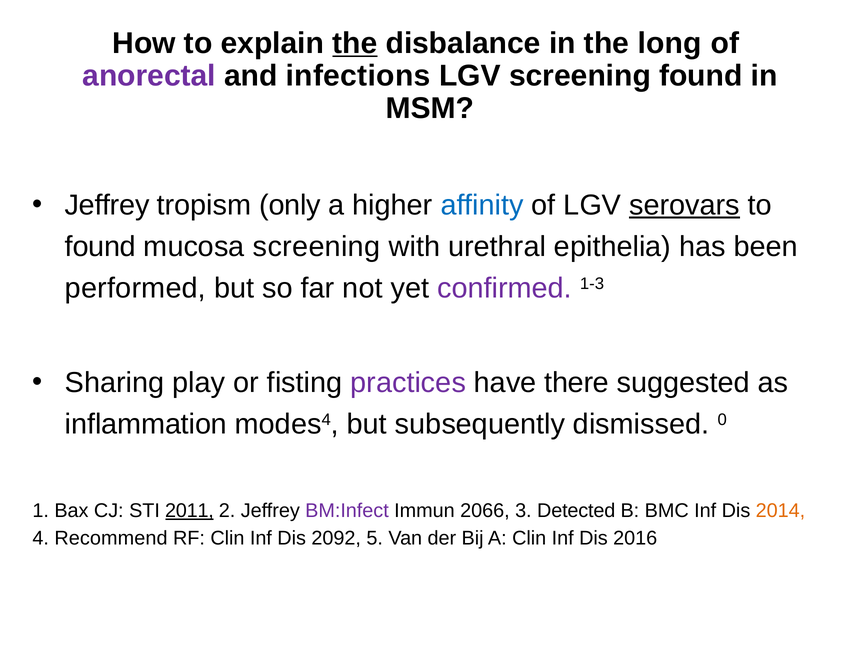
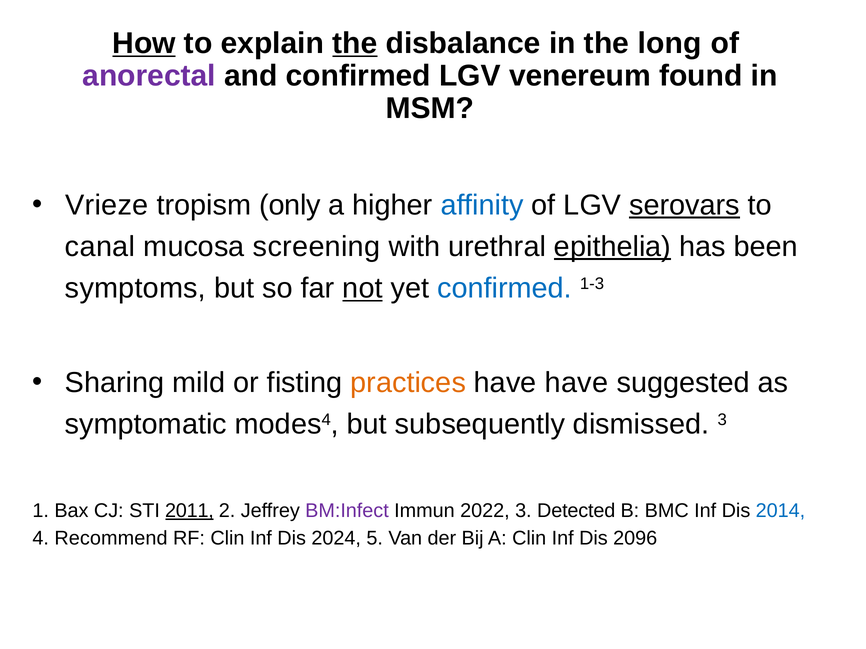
How underline: none -> present
and infections: infections -> confirmed
LGV screening: screening -> venereum
Jeffrey at (107, 205): Jeffrey -> Vrieze
found at (100, 247): found -> canal
epithelia underline: none -> present
performed: performed -> symptoms
not underline: none -> present
confirmed at (504, 288) colour: purple -> blue
play: play -> mild
practices colour: purple -> orange
have there: there -> have
inflammation: inflammation -> symptomatic
dismissed 0: 0 -> 3
2066: 2066 -> 2022
2014 colour: orange -> blue
2092: 2092 -> 2024
2016: 2016 -> 2096
